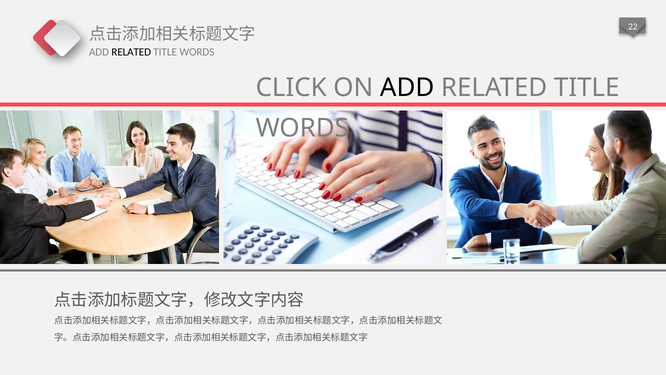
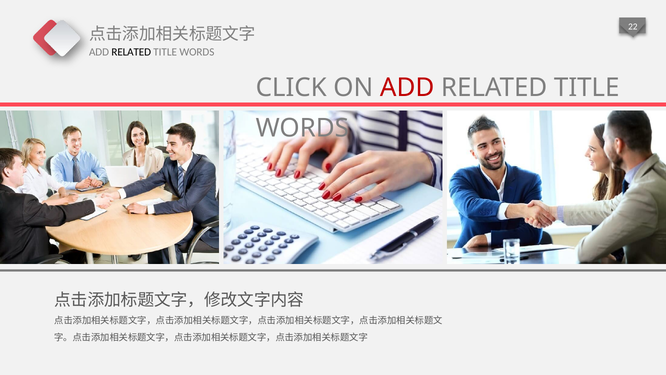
ADD at (407, 88) colour: black -> red
